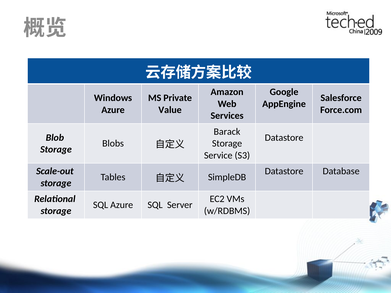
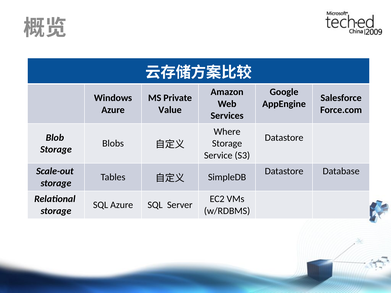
Barack: Barack -> Where
